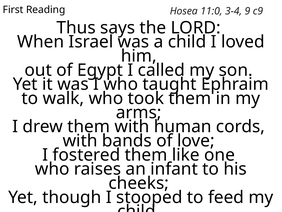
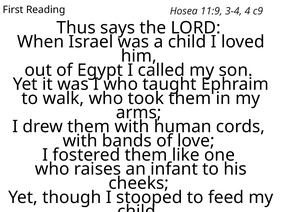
11:0: 11:0 -> 11:9
9: 9 -> 4
